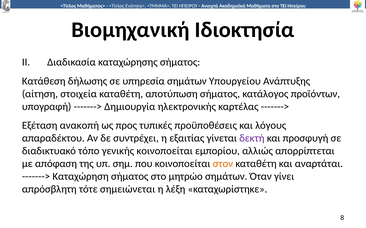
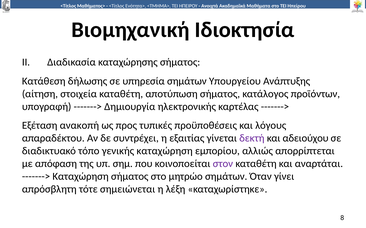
προσφυγή: προσφυγή -> αδειούχου
γενικής κοινοποείται: κοινοποείται -> καταχώρηση
στον colour: orange -> purple
